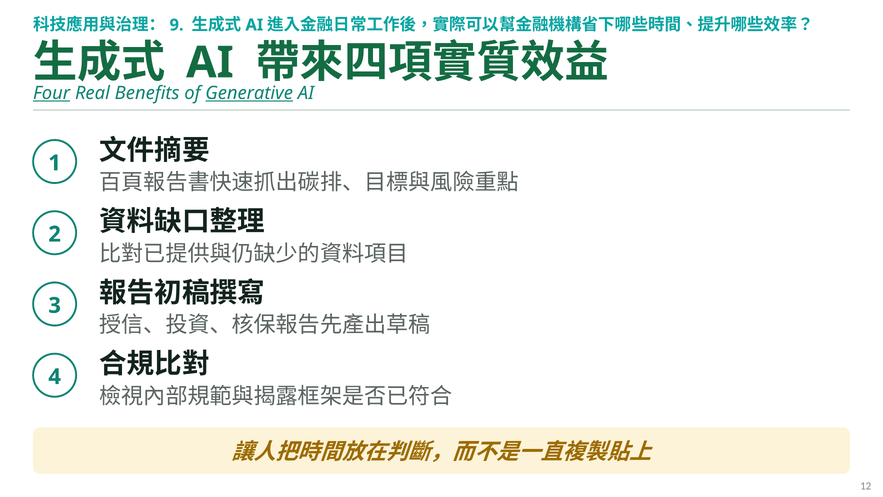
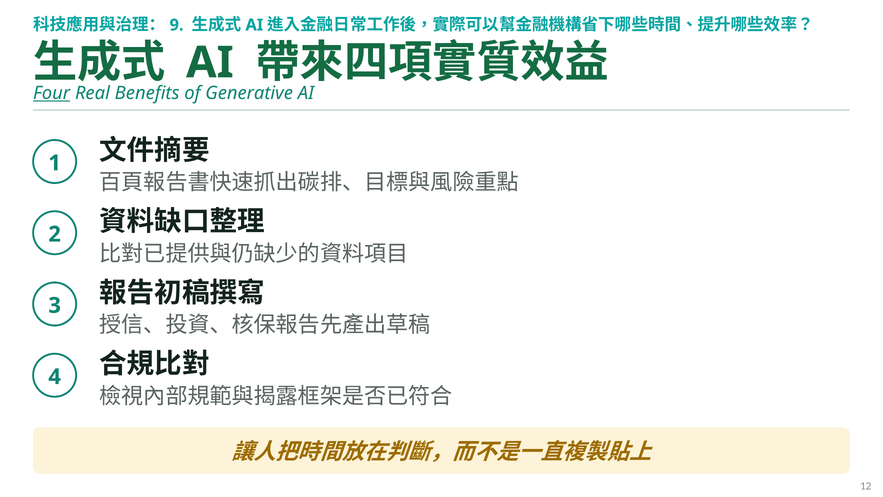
Generative underline: present -> none
